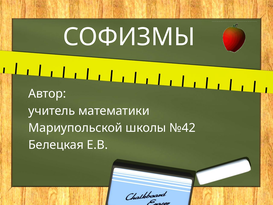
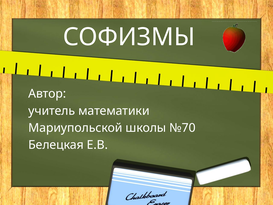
№42: №42 -> №70
